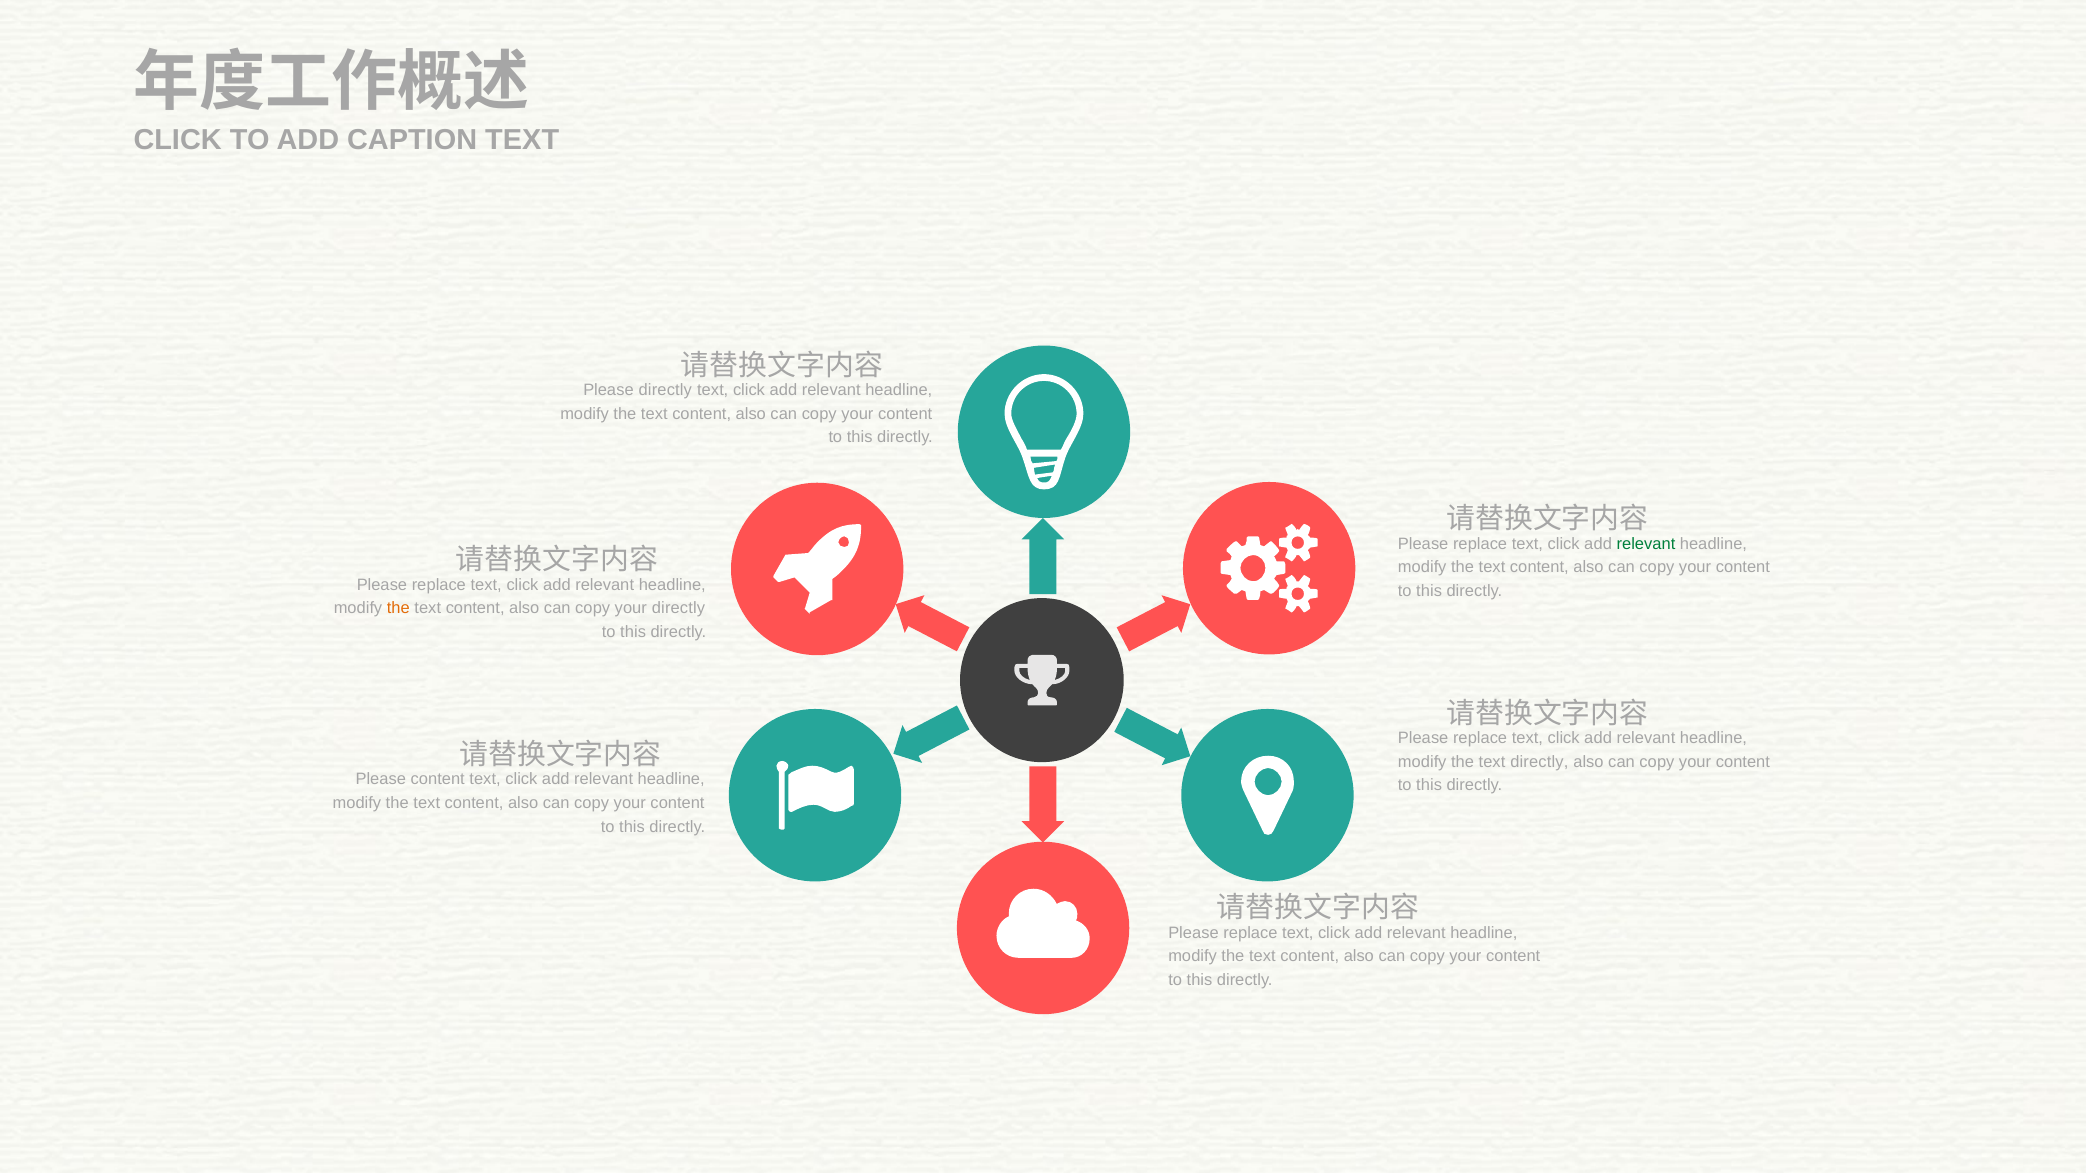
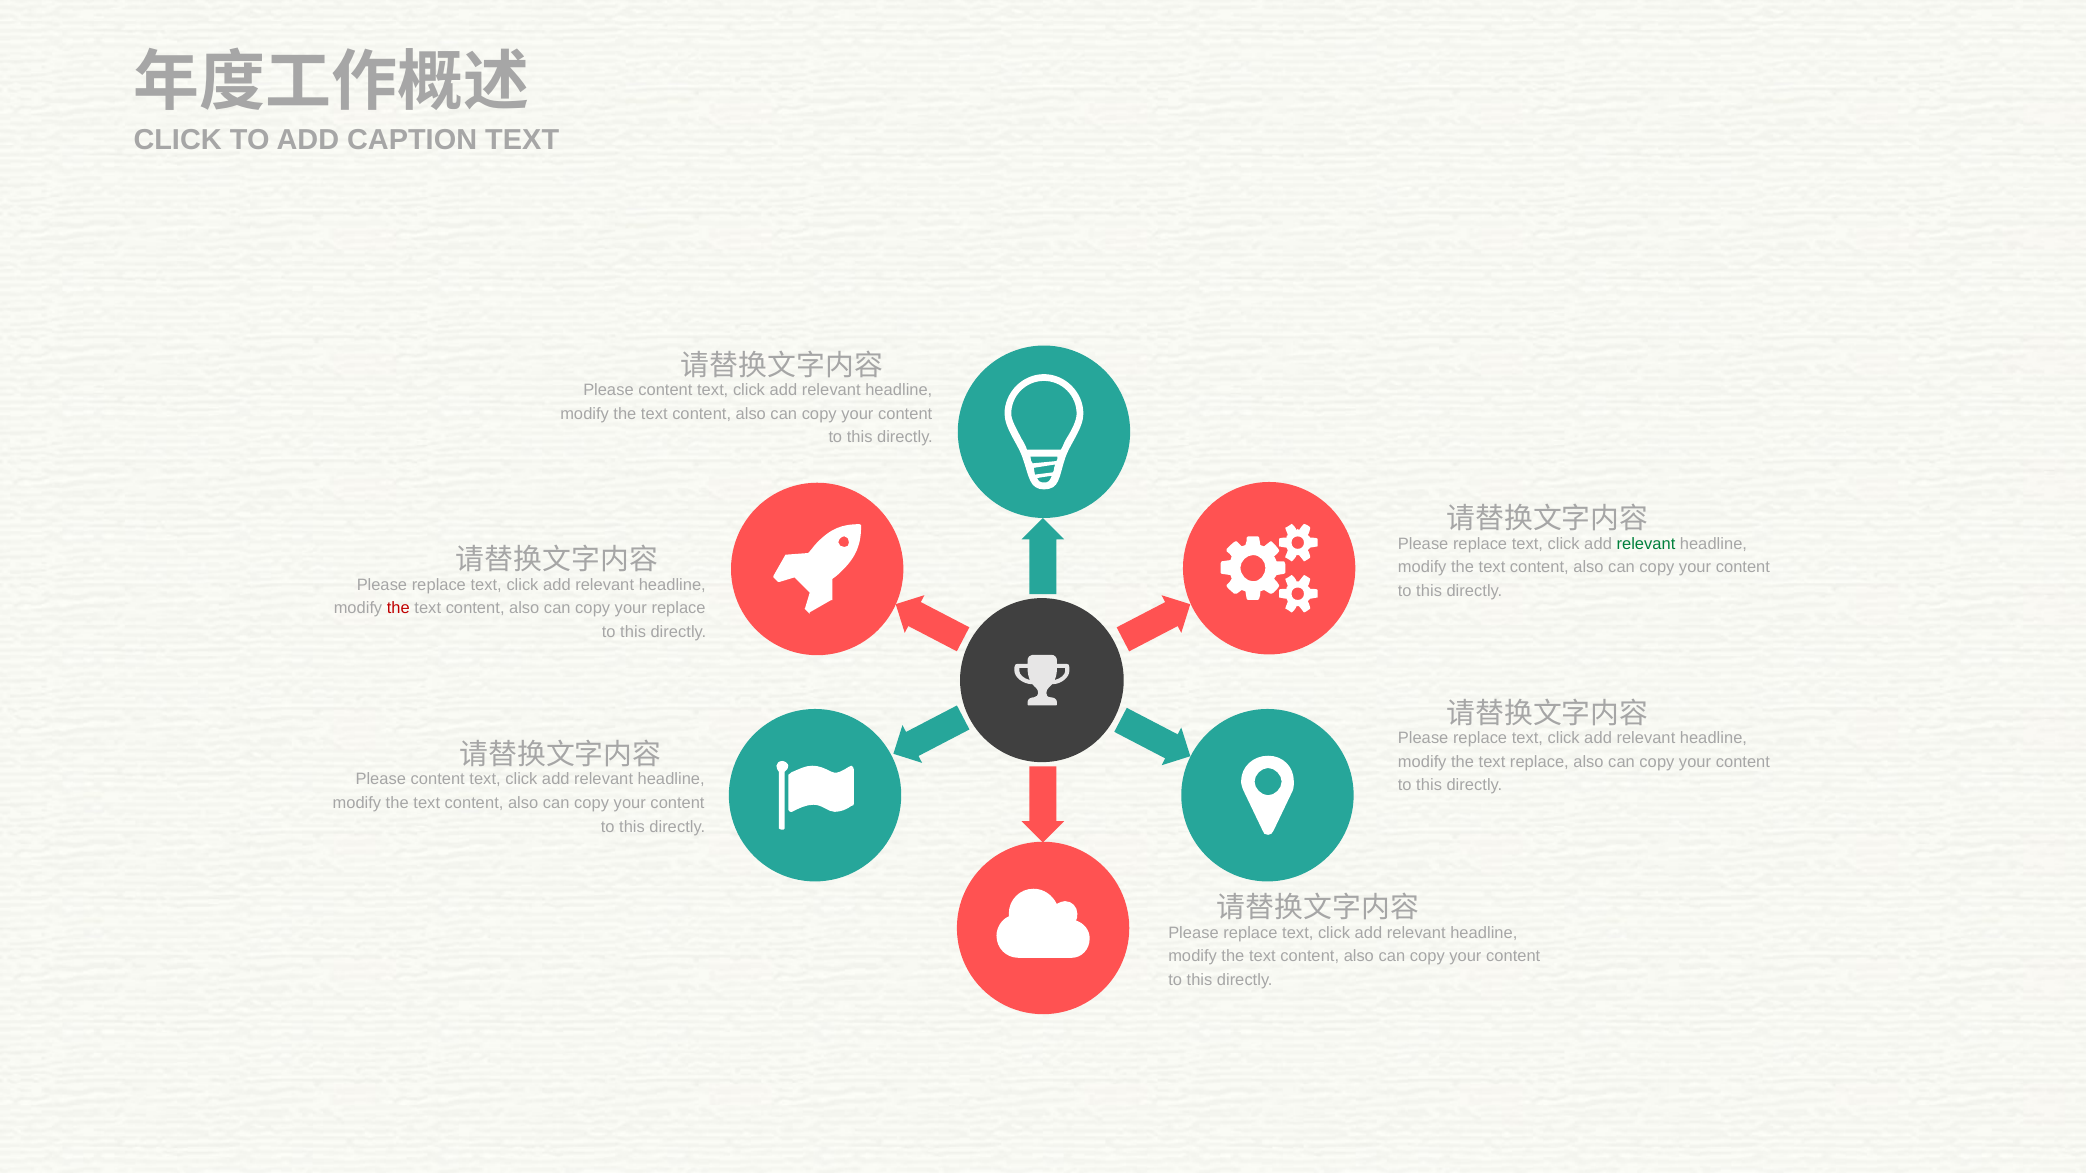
directly at (665, 390): directly -> content
the at (398, 609) colour: orange -> red
your directly: directly -> replace
text directly: directly -> replace
